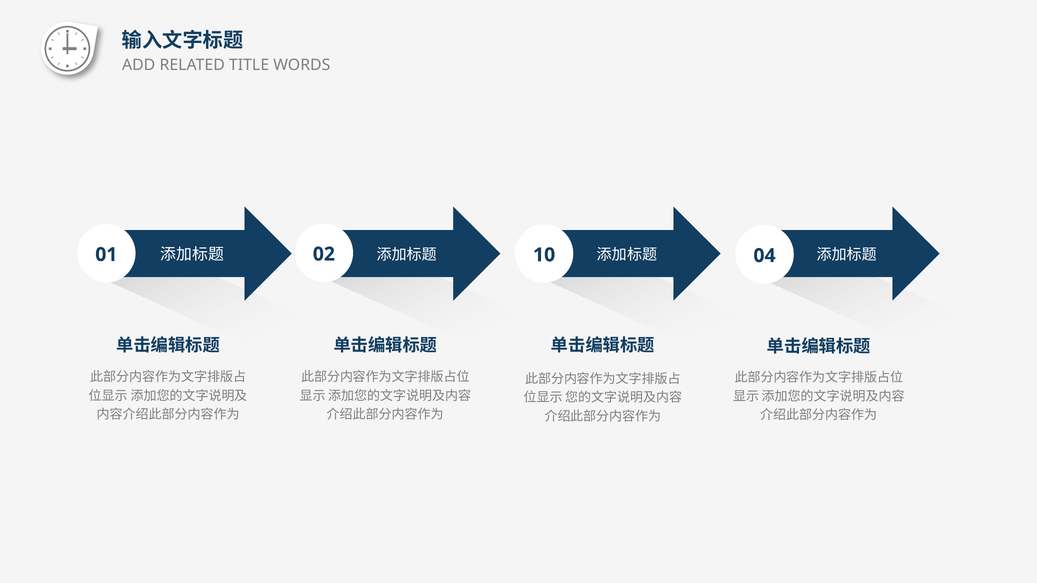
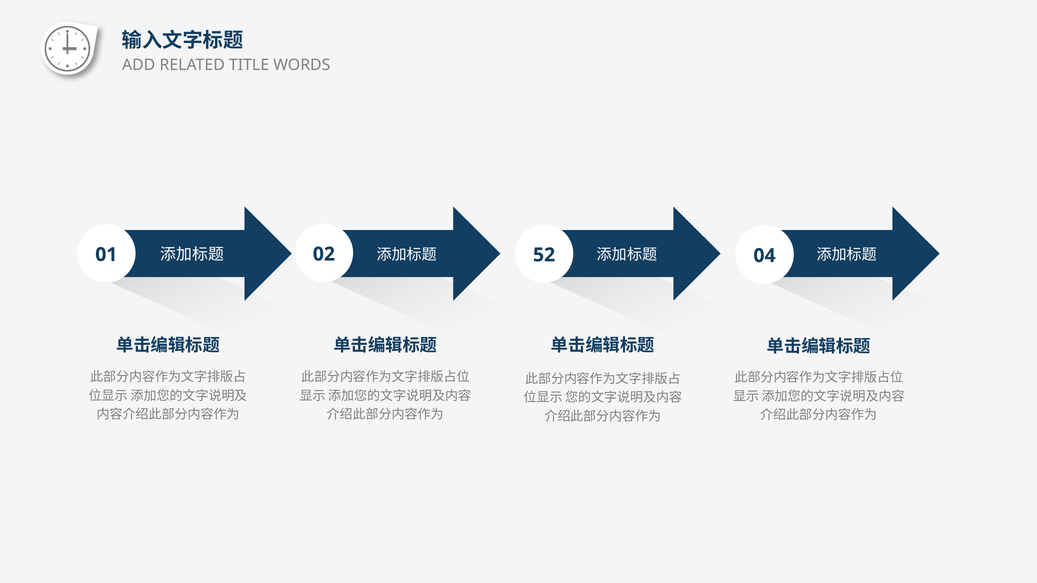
10: 10 -> 52
